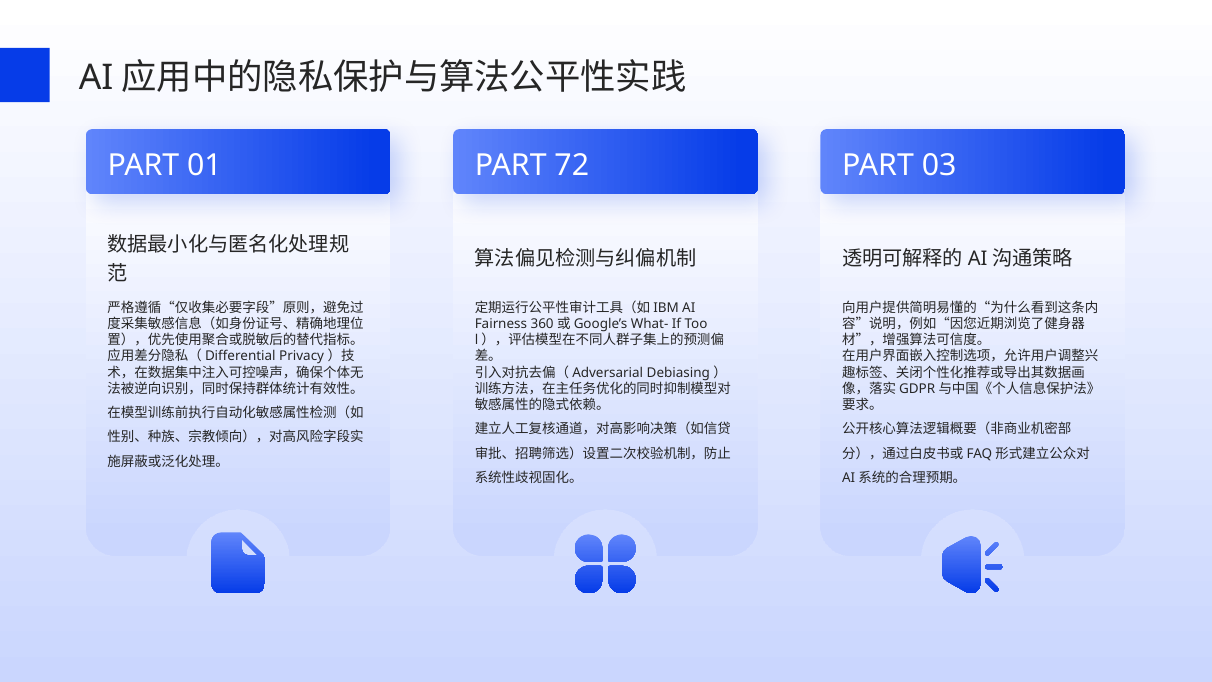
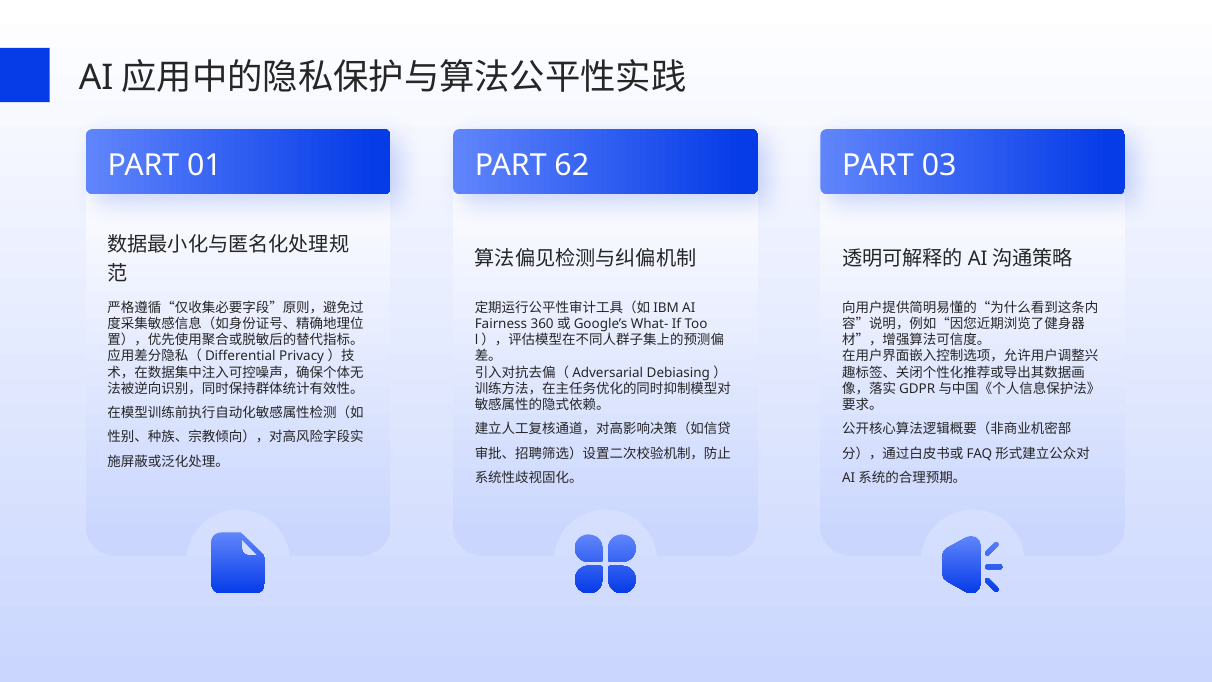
72: 72 -> 62
